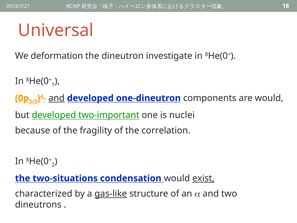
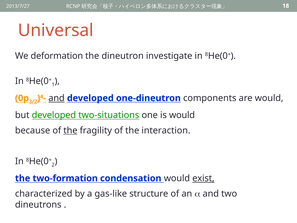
two-important: two-important -> two-situations
is nuclei: nuclei -> would
the at (70, 130) underline: none -> present
correlation: correlation -> interaction
two-situations: two-situations -> two-formation
gas-like underline: present -> none
